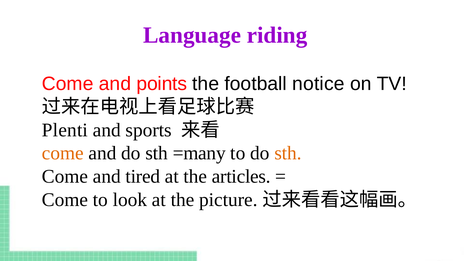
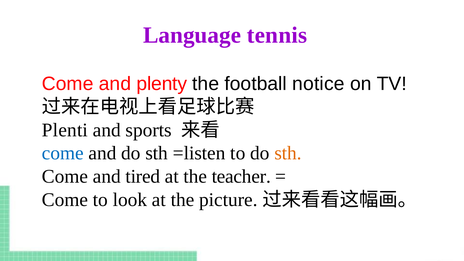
riding: riding -> tennis
points: points -> plenty
come at (63, 153) colour: orange -> blue
=many: =many -> =listen
articles: articles -> teacher
